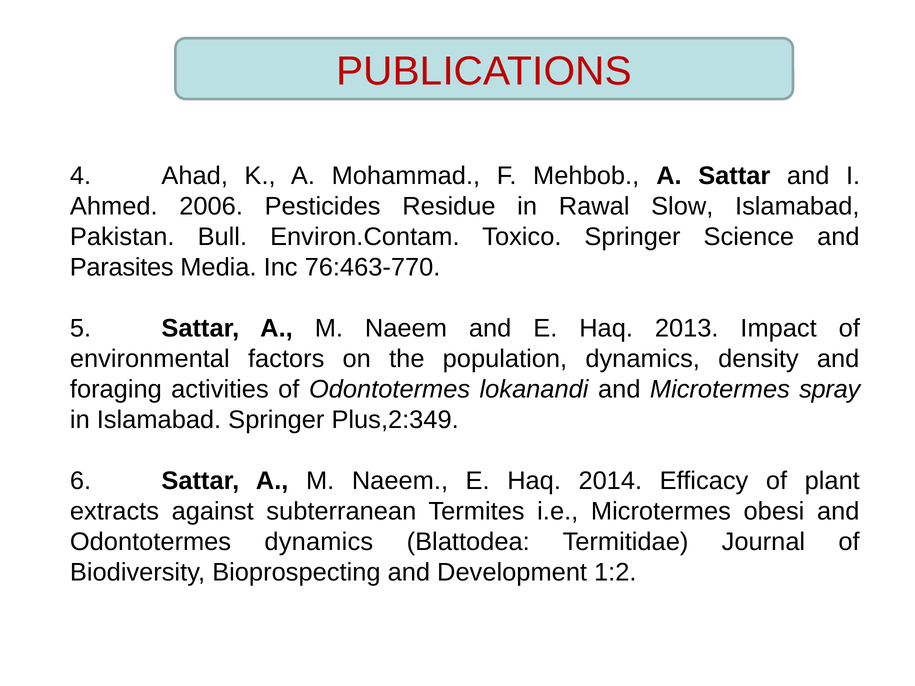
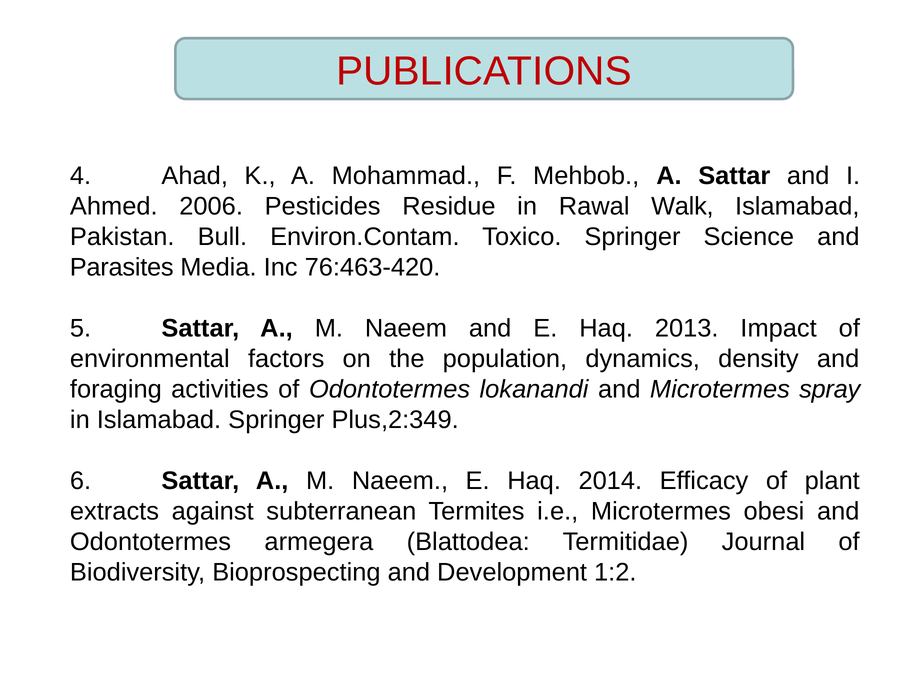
Slow: Slow -> Walk
76:463-770: 76:463-770 -> 76:463-420
Odontotermes dynamics: dynamics -> armegera
